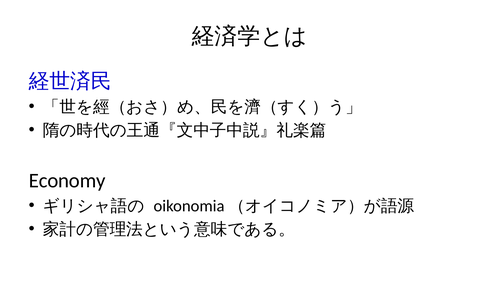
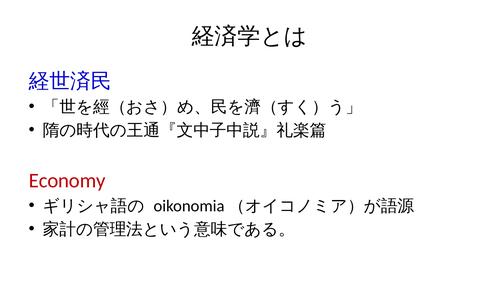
Economy colour: black -> red
